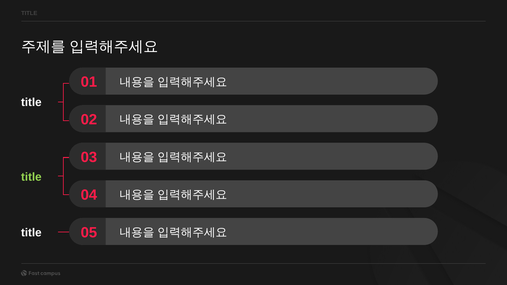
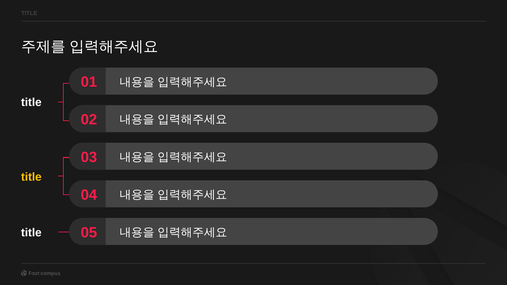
title at (31, 177) colour: light green -> yellow
